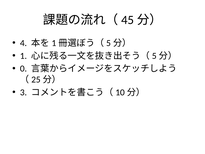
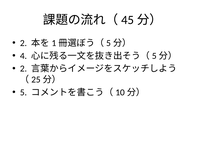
4 at (23, 43): 4 -> 2
1: 1 -> 4
0 at (23, 69): 0 -> 2
3: 3 -> 5
